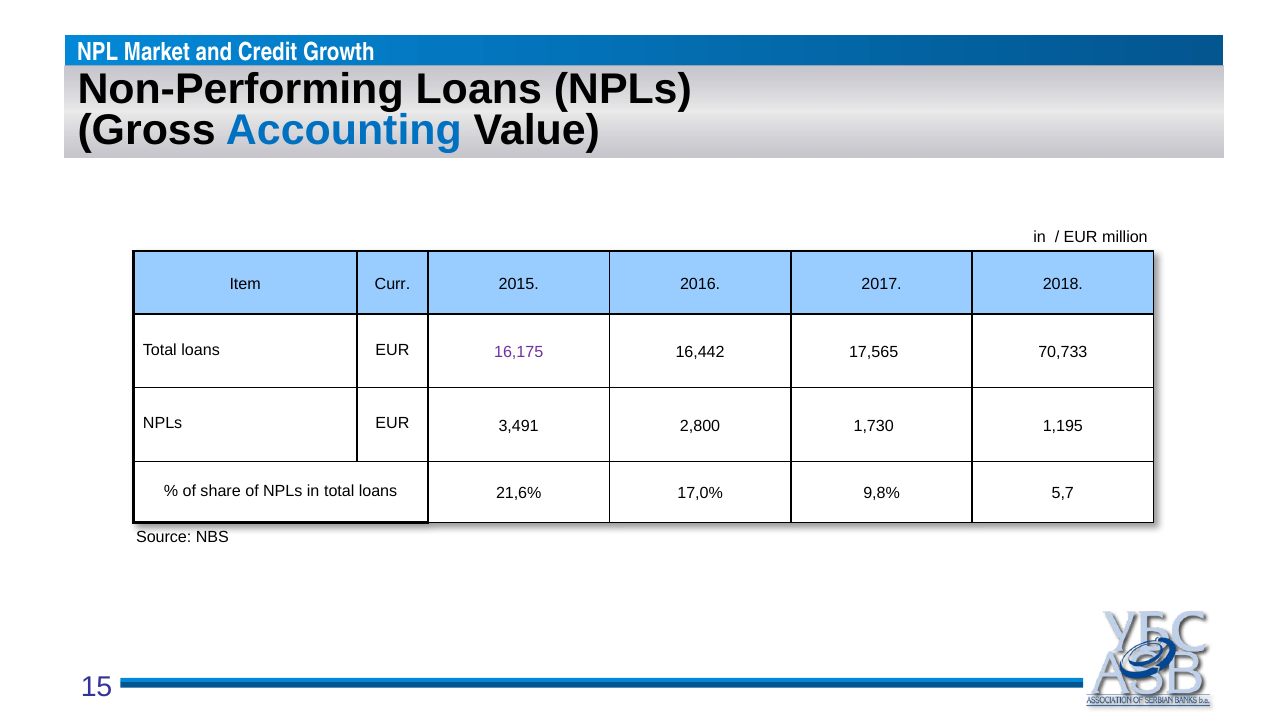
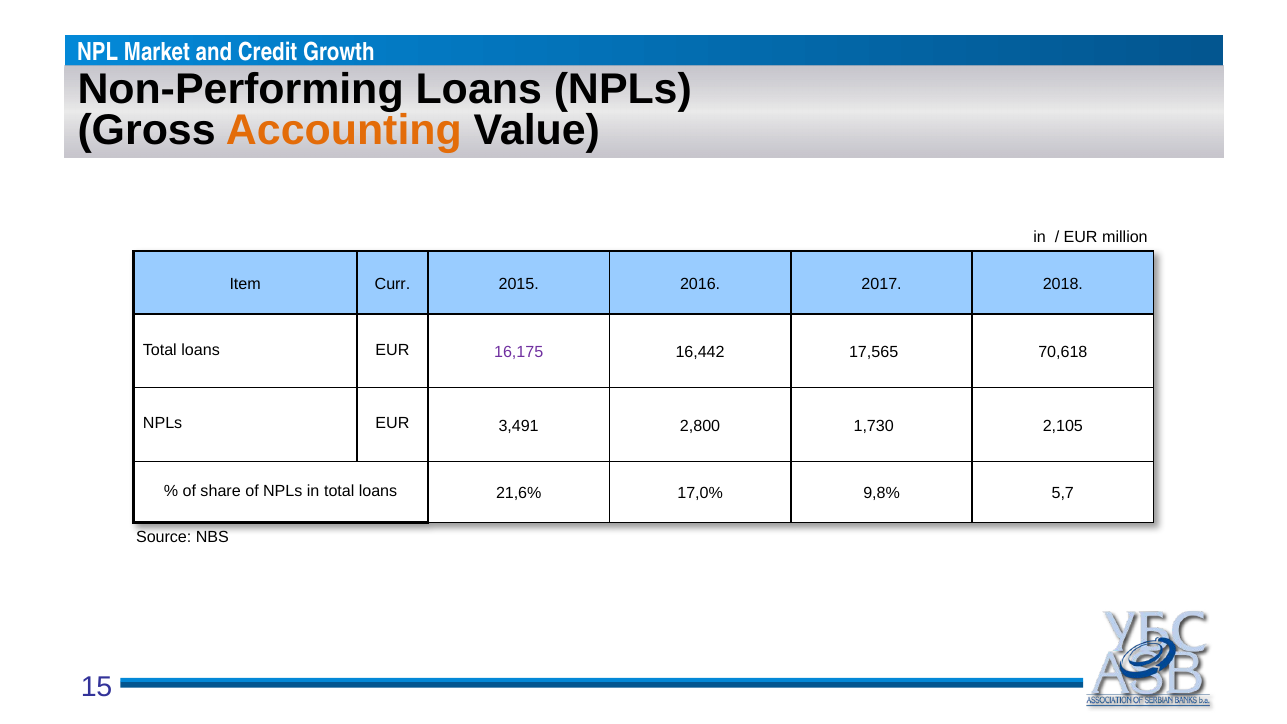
Accounting colour: blue -> orange
70,733: 70,733 -> 70,618
1,195: 1,195 -> 2,105
